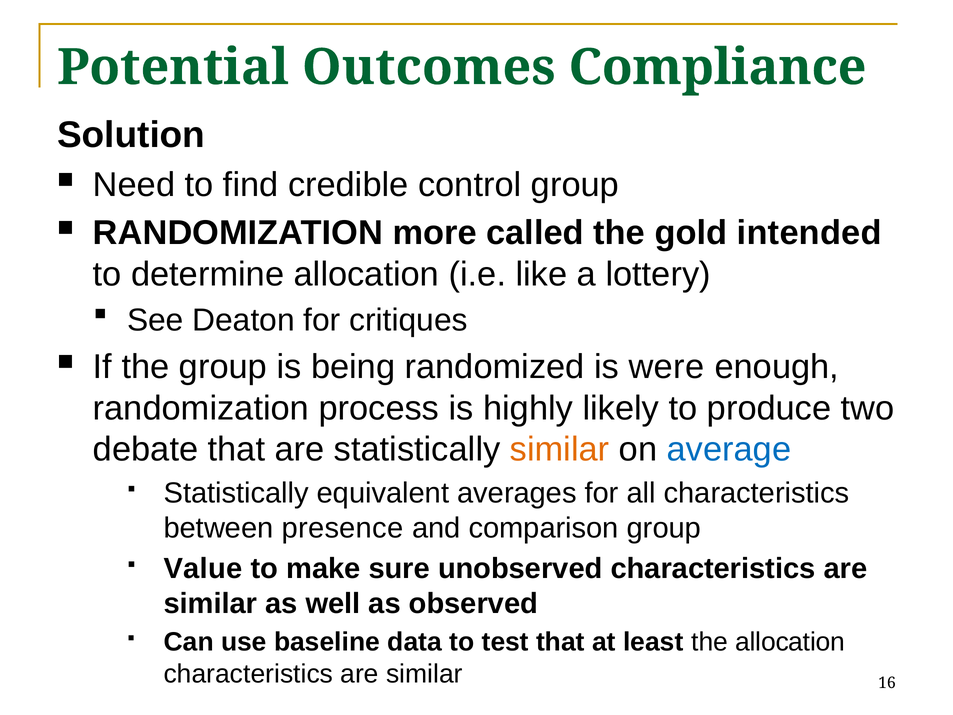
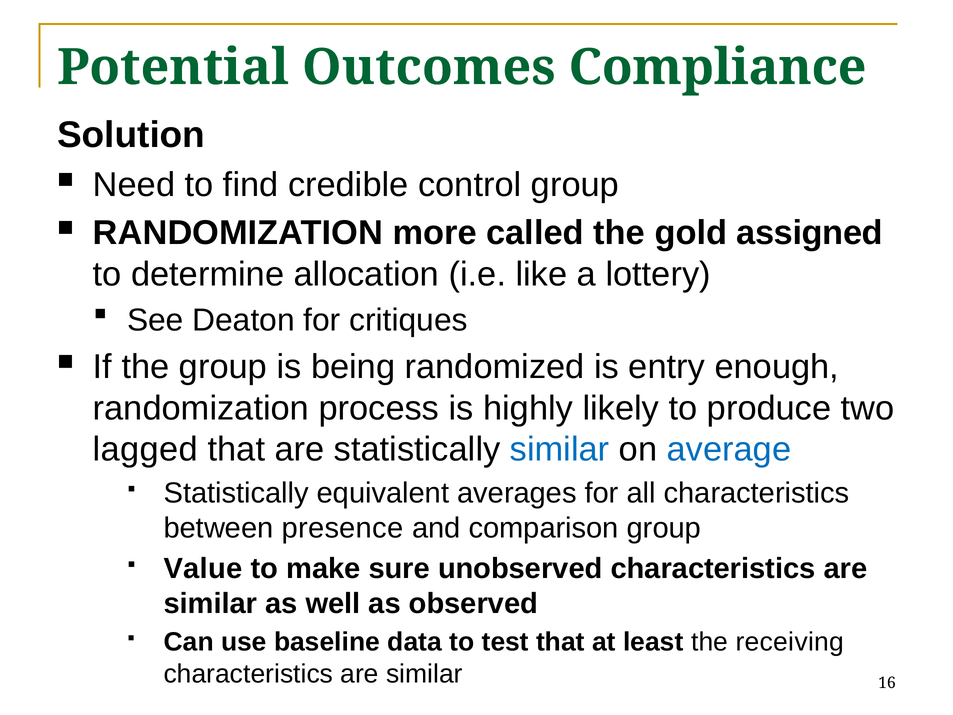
intended: intended -> assigned
were: were -> entry
debate: debate -> lagged
similar at (560, 449) colour: orange -> blue
the allocation: allocation -> receiving
